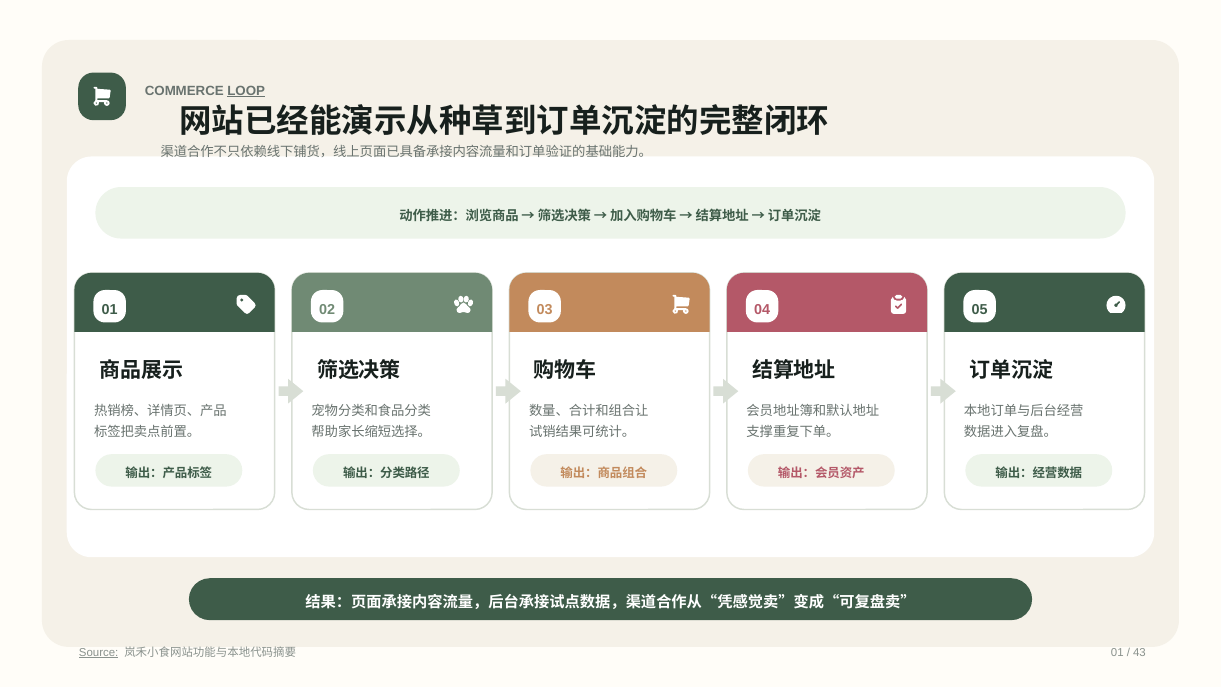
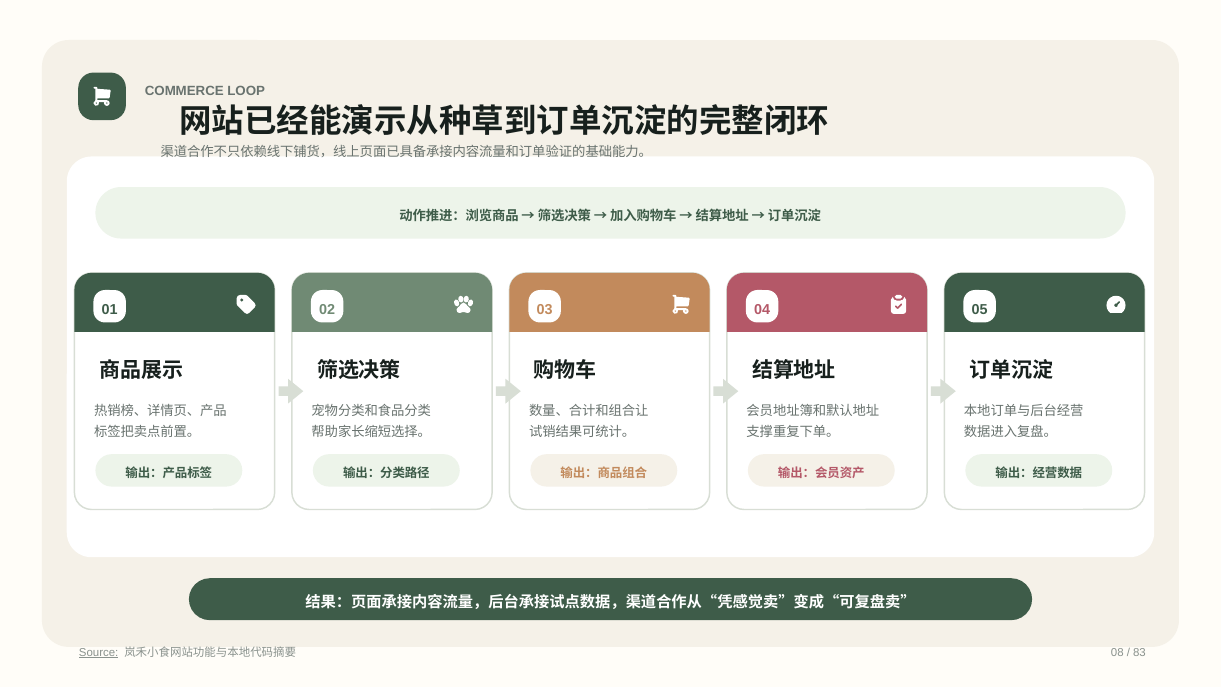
LOOP underline: present -> none
01 at (1117, 652): 01 -> 08
43: 43 -> 83
